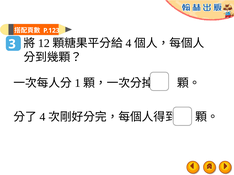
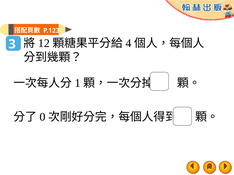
4 at (42, 117): 4 -> 0
